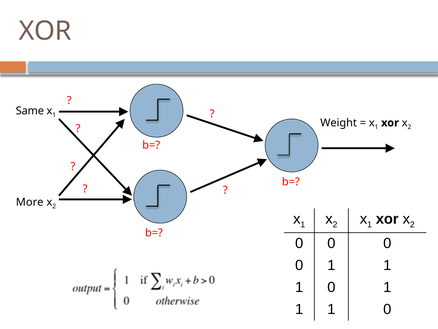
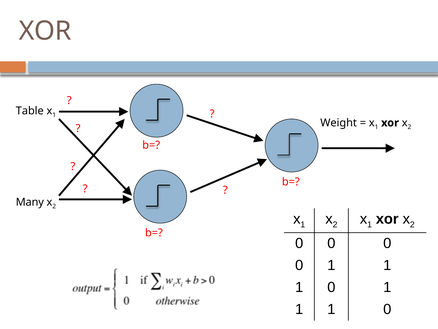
Same: Same -> Table
More: More -> Many
